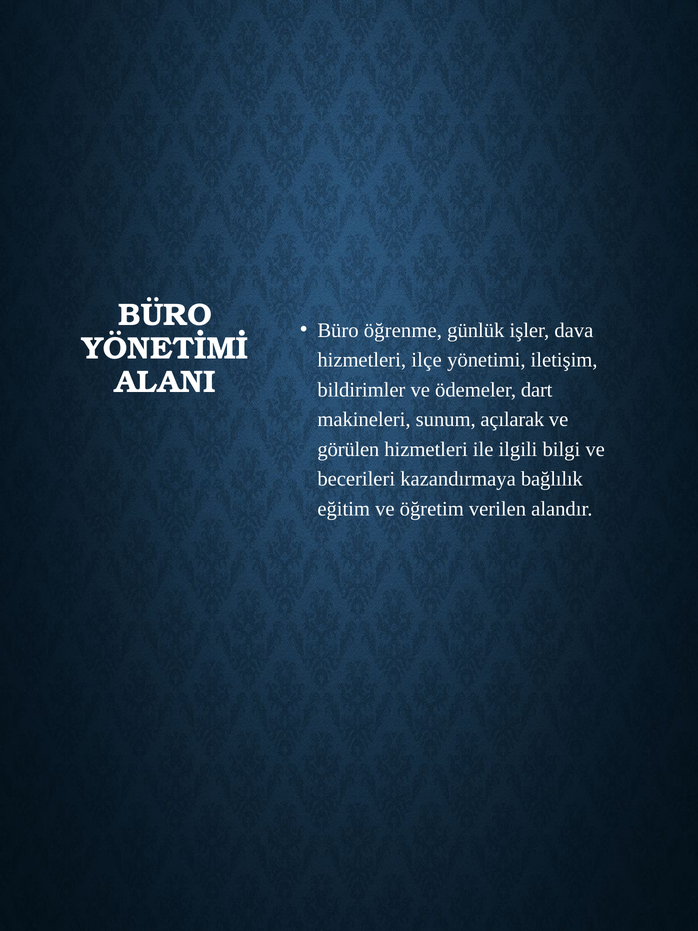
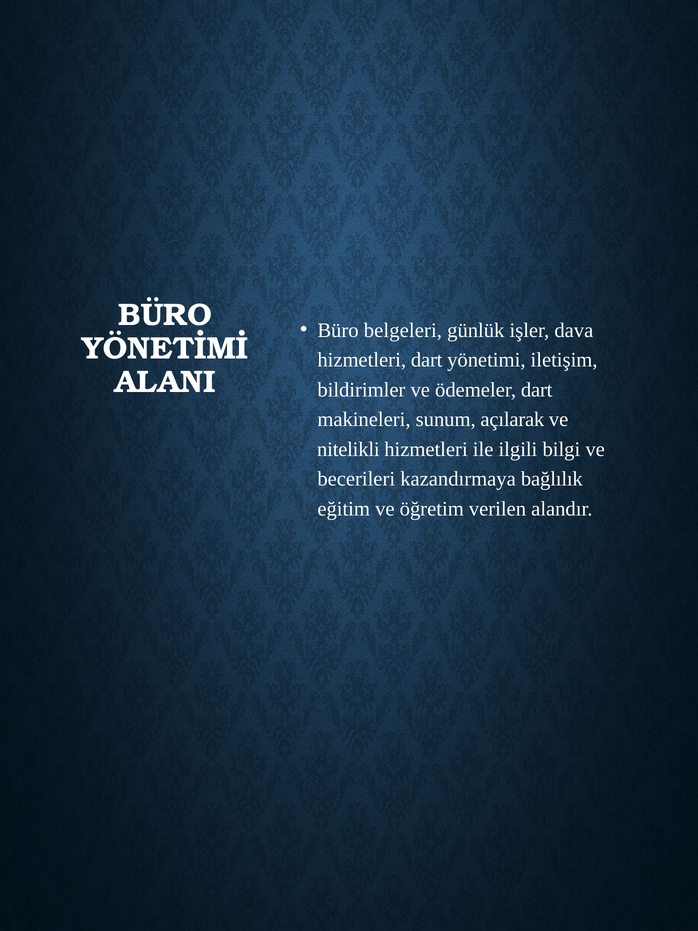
öğrenme: öğrenme -> belgeleri
hizmetleri ilçe: ilçe -> dart
görülen: görülen -> nitelikli
